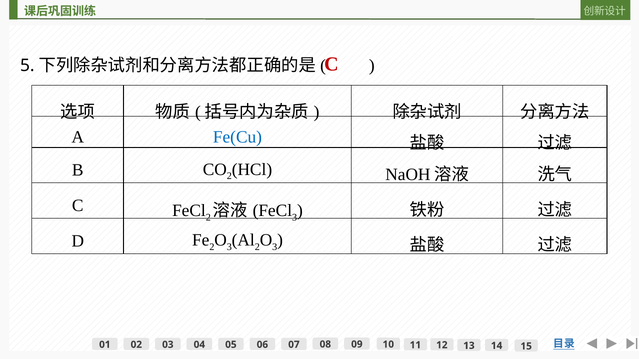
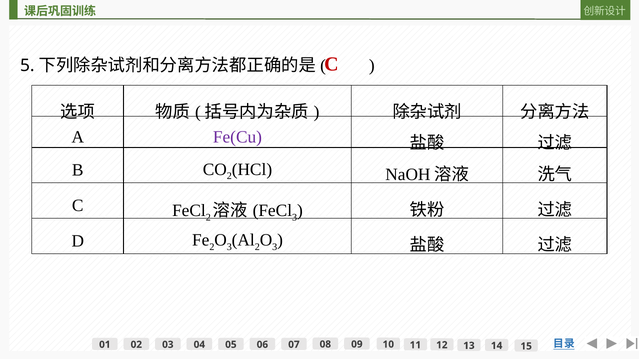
Fe(Cu colour: blue -> purple
